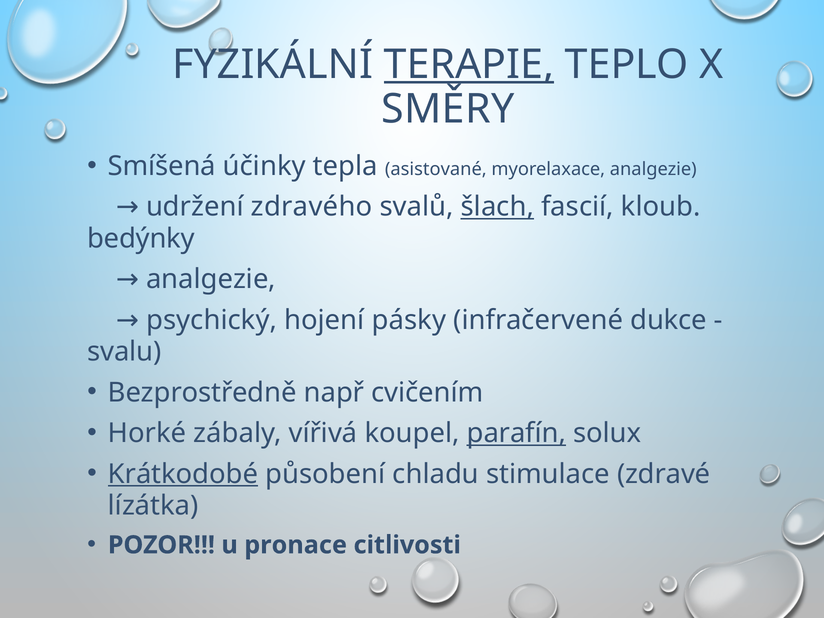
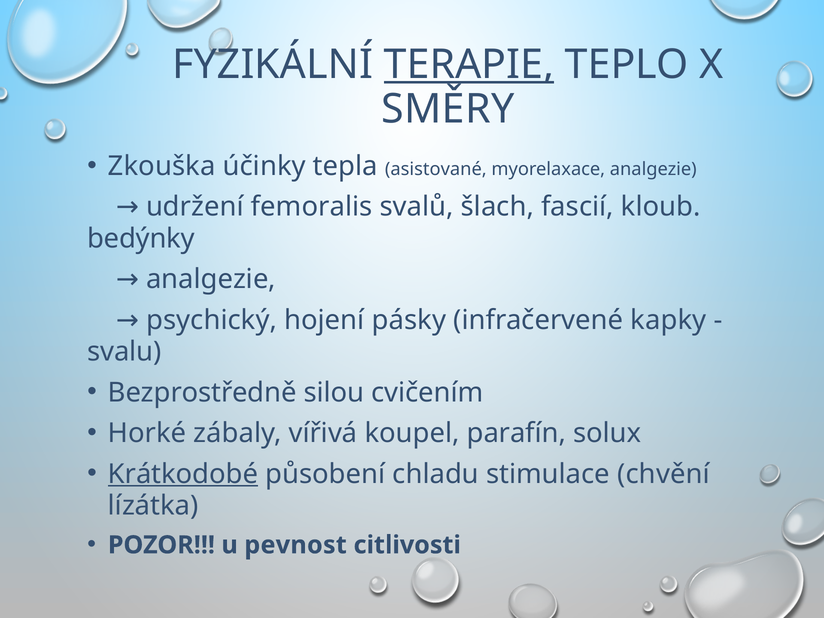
Smíšená: Smíšená -> Zkouška
zdravého: zdravého -> femoralis
šlach underline: present -> none
dukce: dukce -> kapky
např: např -> silou
parafín underline: present -> none
zdravé: zdravé -> chvění
pronace: pronace -> pevnost
